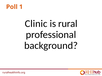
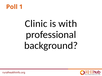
rural: rural -> with
